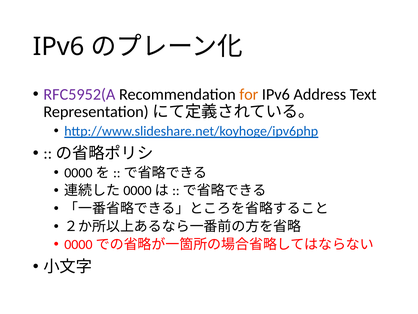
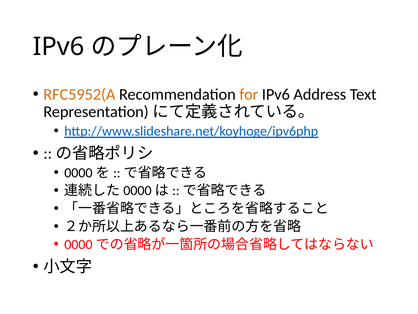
RFC5952(A colour: purple -> orange
